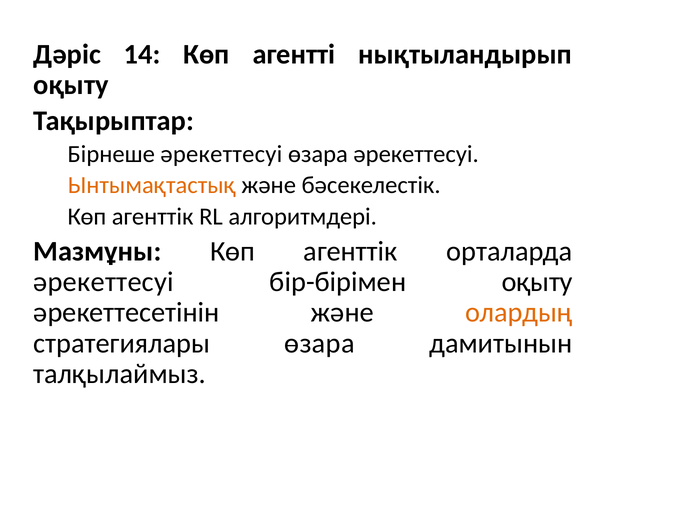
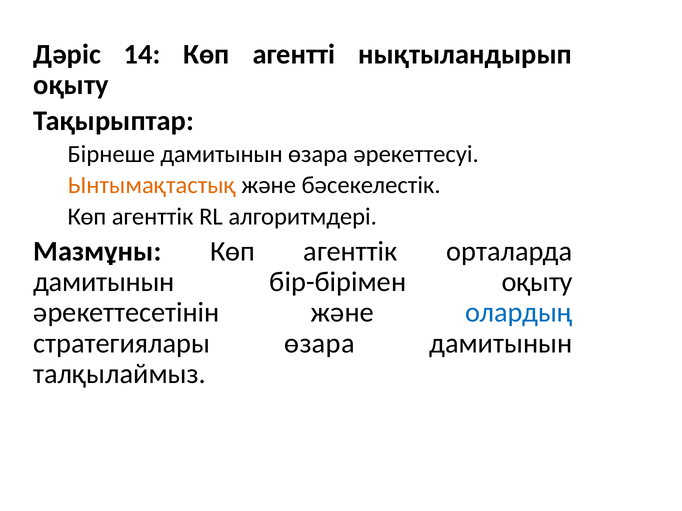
Бірнеше әрекеттесуі: әрекеттесуі -> дамитынын
әрекеттесуі at (104, 282): әрекеттесуі -> дамитынын
олардың colour: orange -> blue
